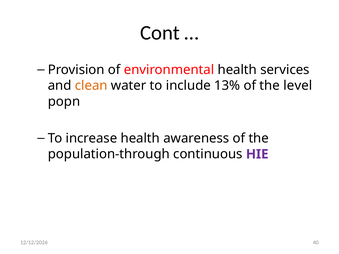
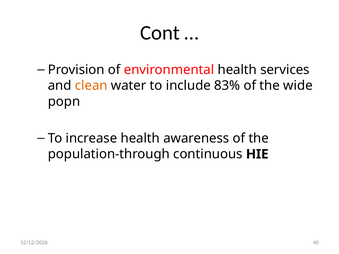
13%: 13% -> 83%
level: level -> wide
HIE colour: purple -> black
